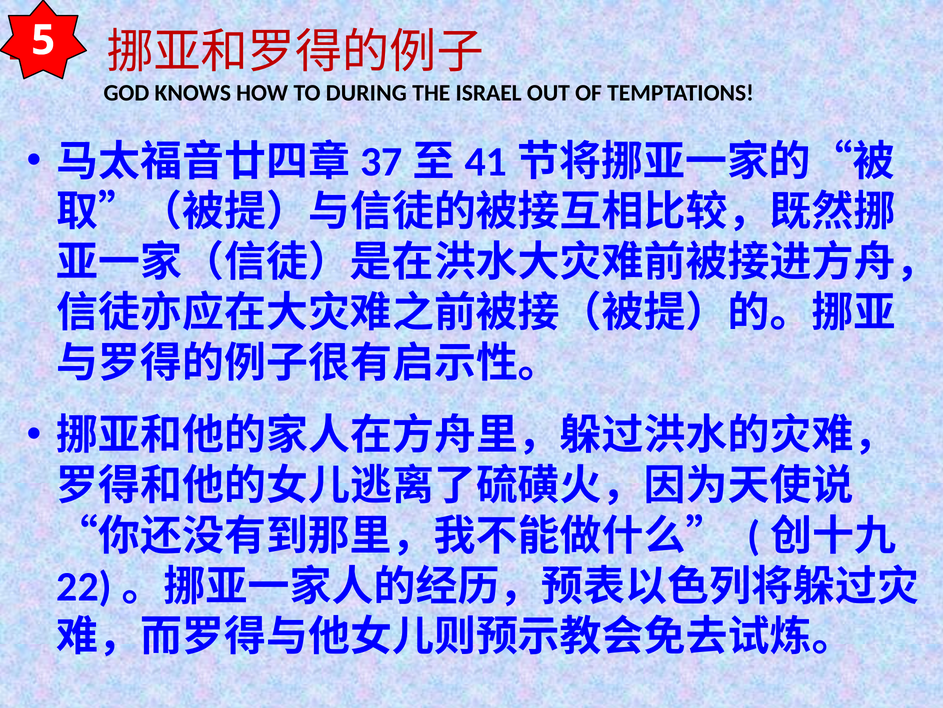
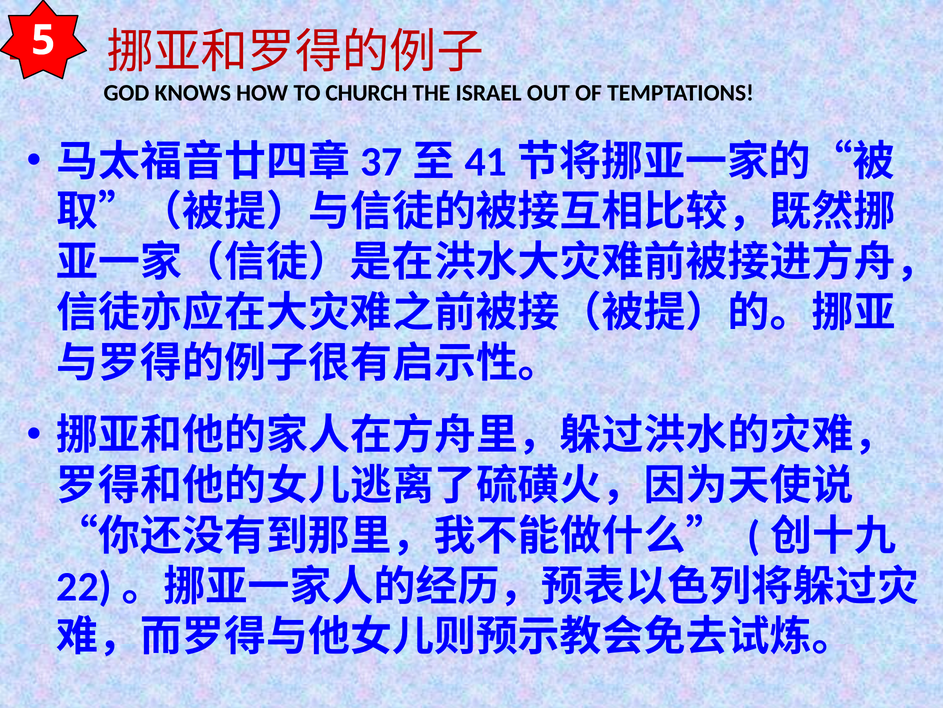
DURING: DURING -> CHURCH
